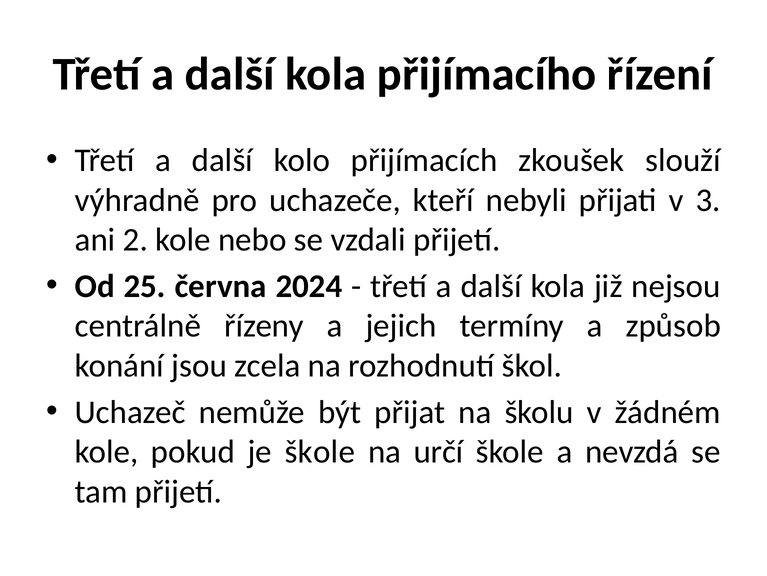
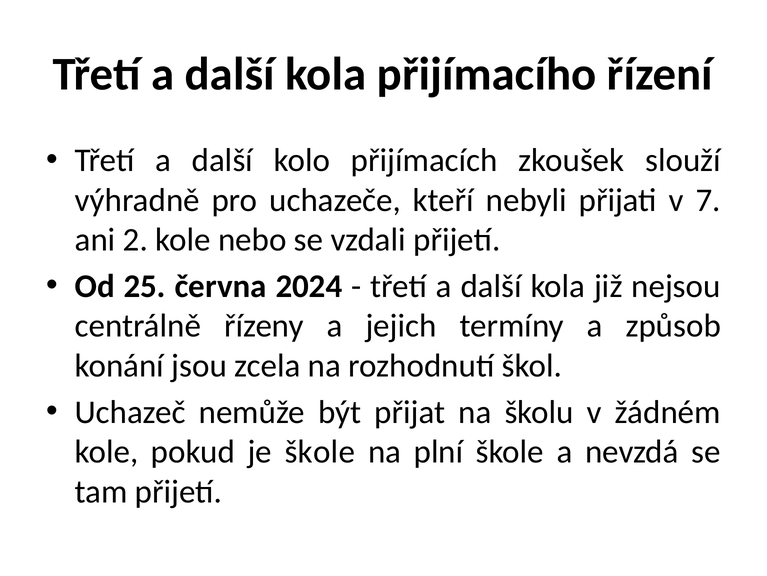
3: 3 -> 7
určí: určí -> plní
